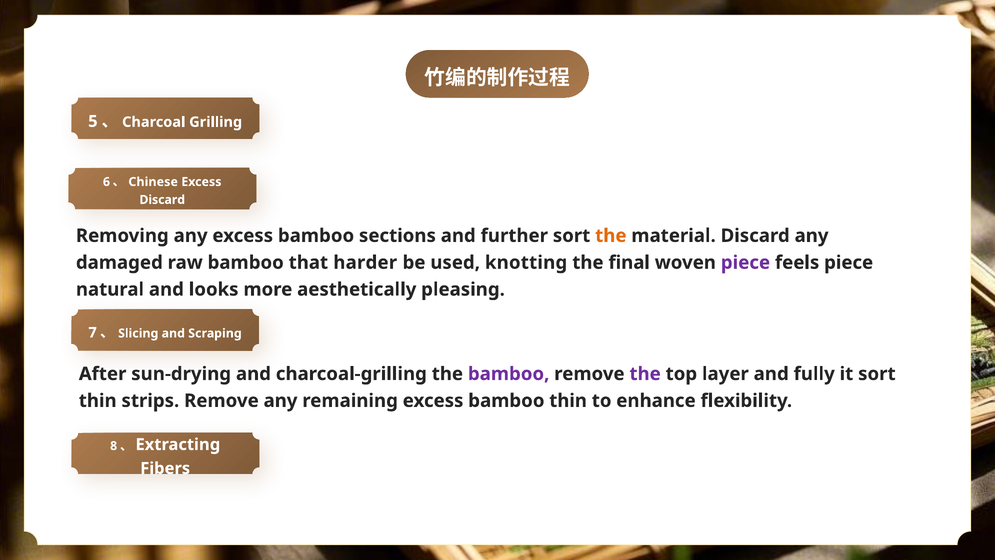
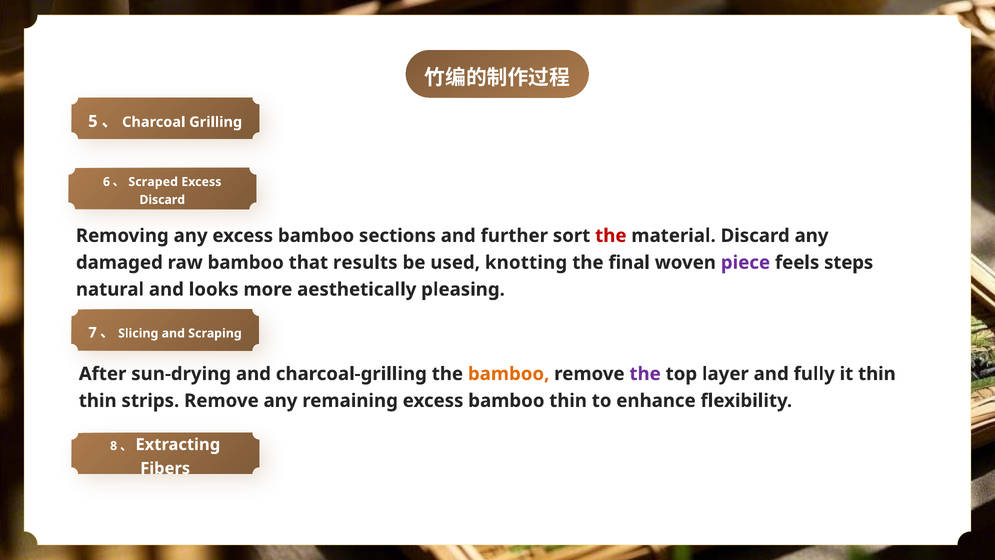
Chinese: Chinese -> Scraped
the at (611, 236) colour: orange -> red
harder: harder -> results
feels piece: piece -> steps
bamboo at (509, 374) colour: purple -> orange
it sort: sort -> thin
